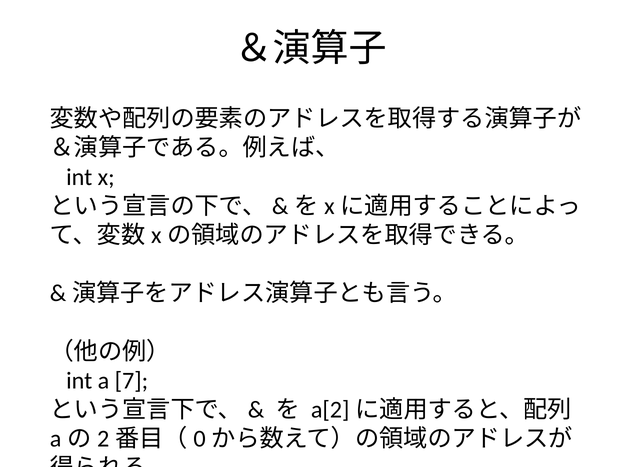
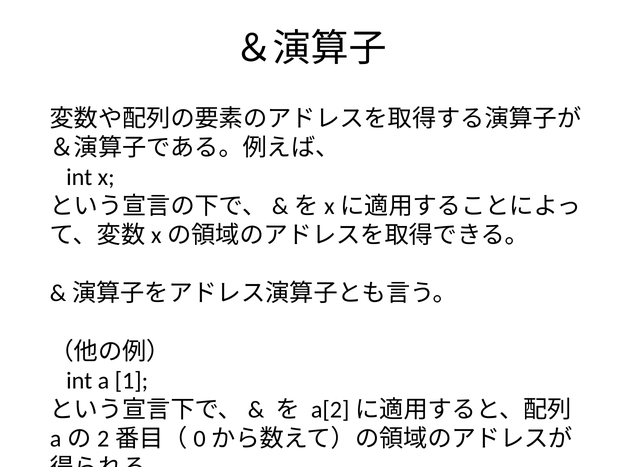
7: 7 -> 1
